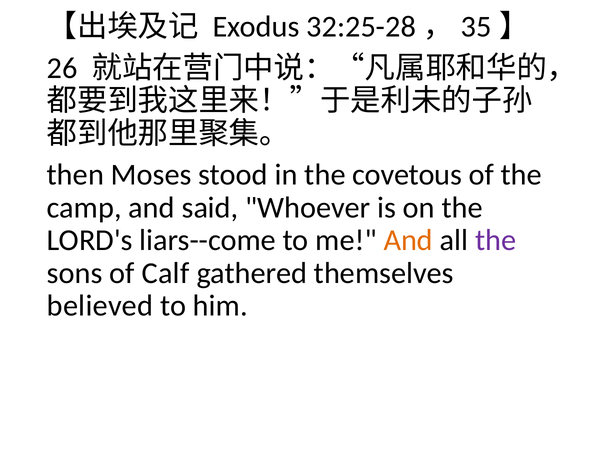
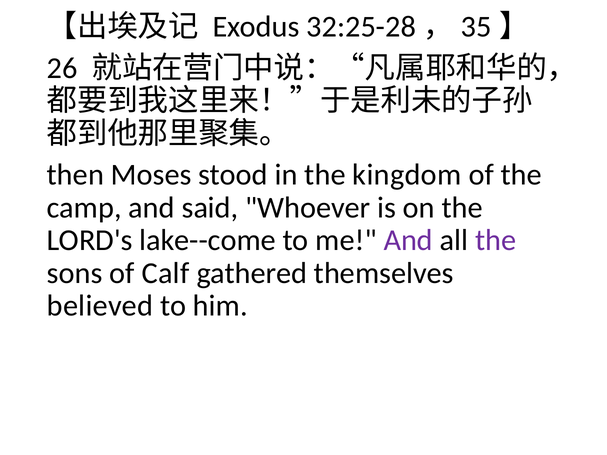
covetous: covetous -> kingdom
liars--come: liars--come -> lake--come
And at (408, 241) colour: orange -> purple
